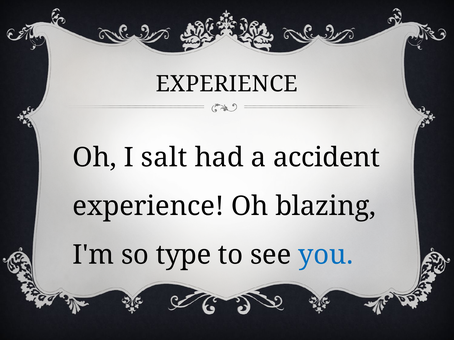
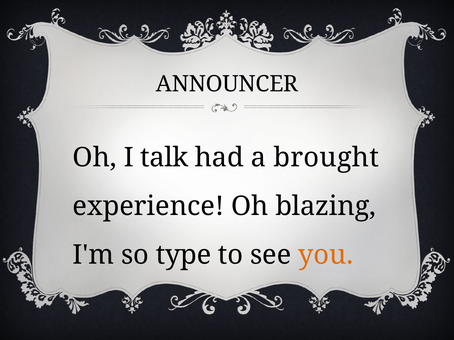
EXPERIENCE at (227, 84): EXPERIENCE -> ANNOUNCER
salt: salt -> talk
accident: accident -> brought
you colour: blue -> orange
